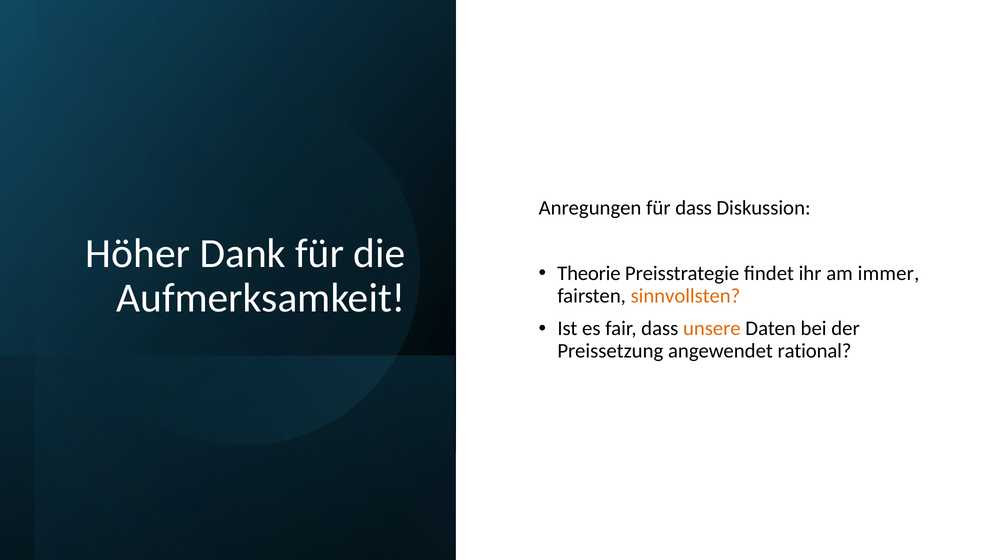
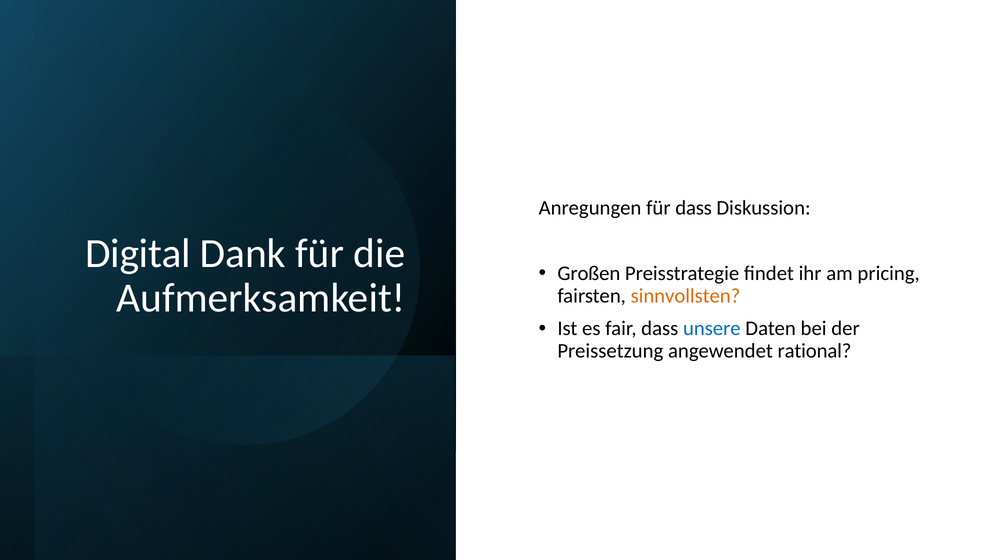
Höher: Höher -> Digital
Theorie: Theorie -> Großen
immer: immer -> pricing
unsere colour: orange -> blue
